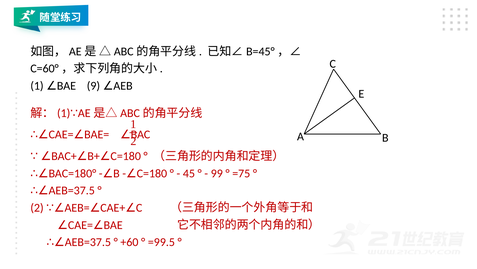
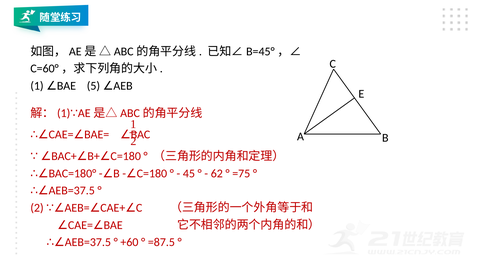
9: 9 -> 5
99: 99 -> 62
=99.5: =99.5 -> =87.5
